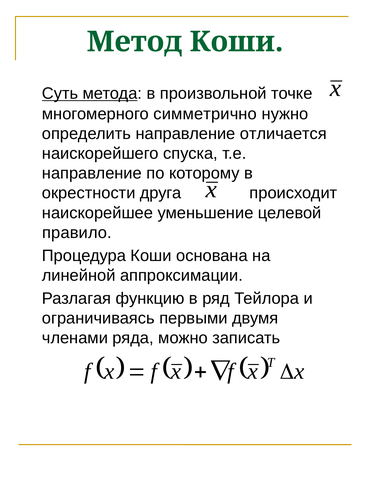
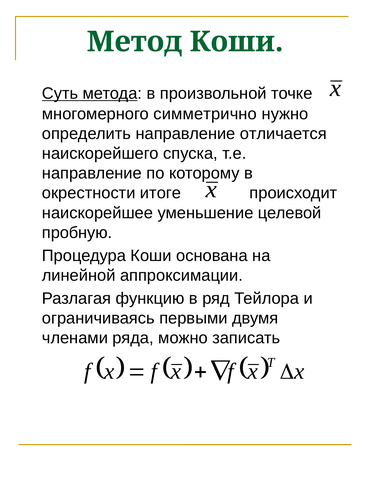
друга: друга -> итоге
правило: правило -> пробную
